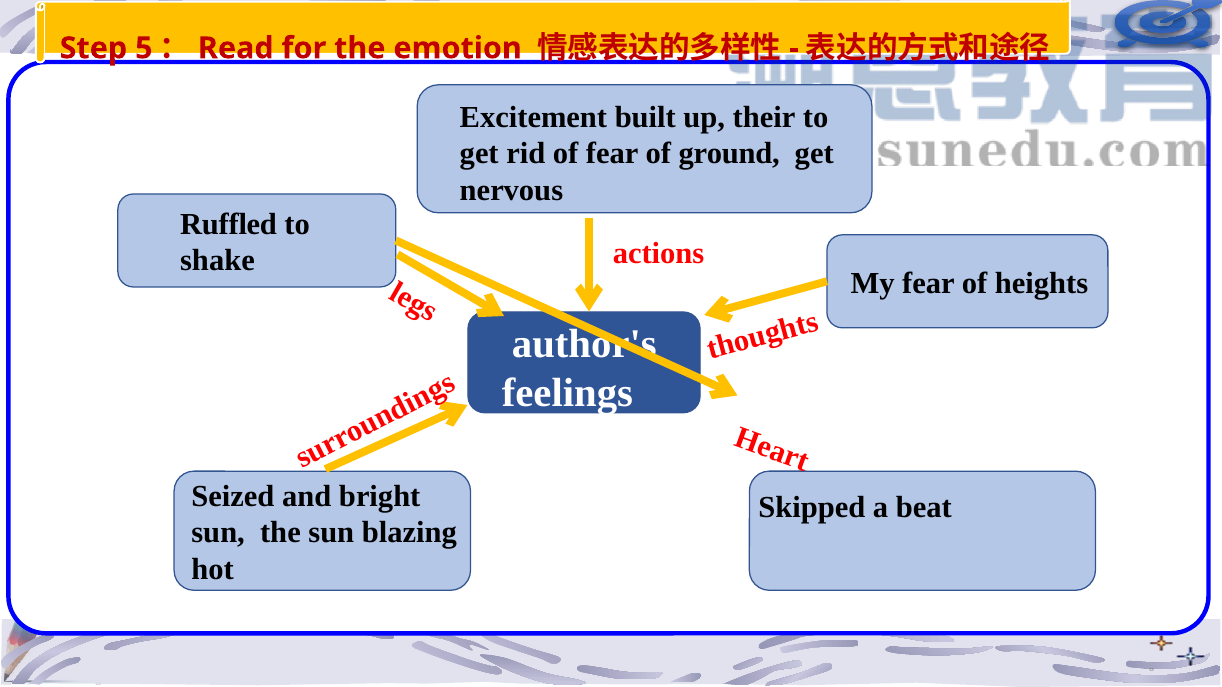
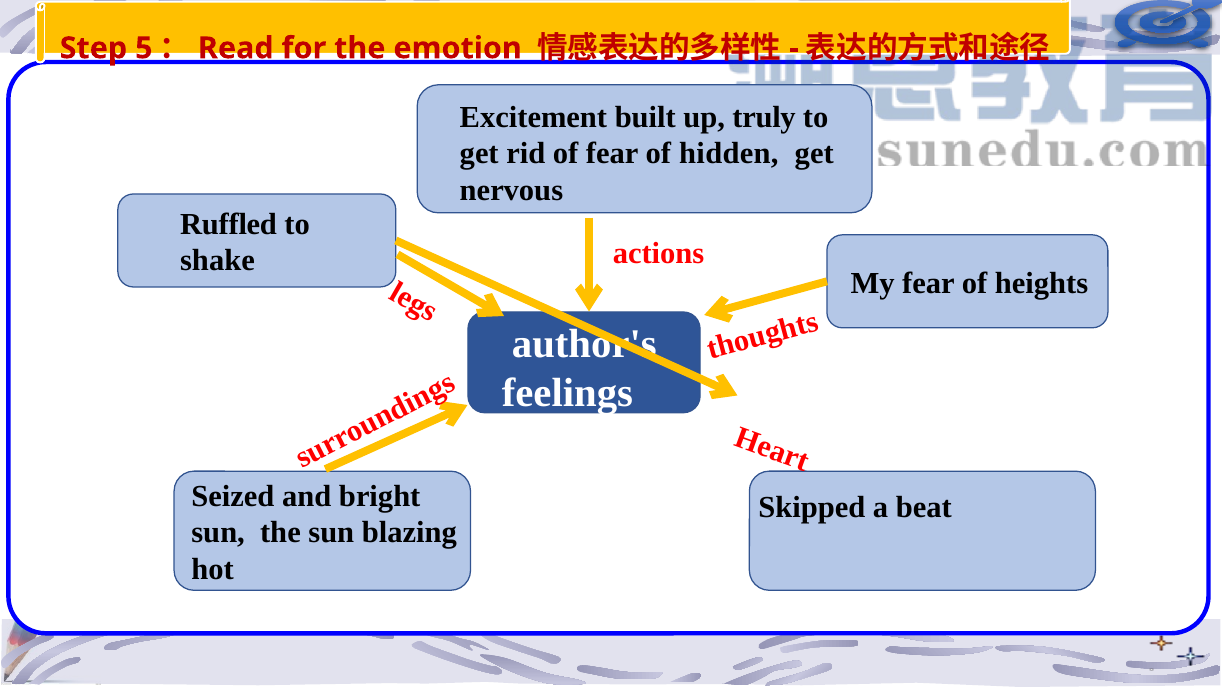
their: their -> truly
ground: ground -> hidden
